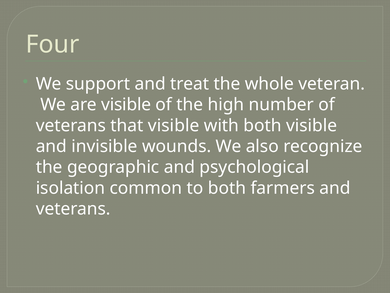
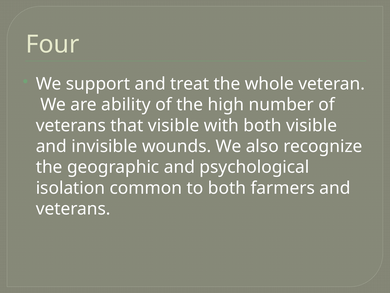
are visible: visible -> ability
